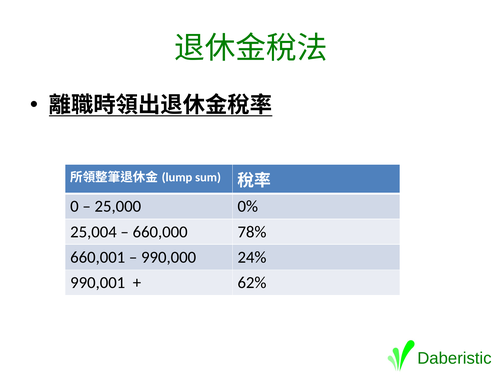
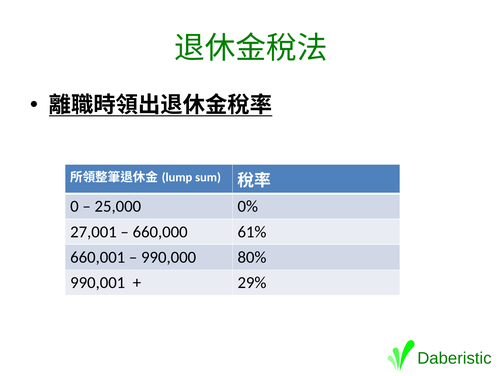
25,004: 25,004 -> 27,001
78%: 78% -> 61%
24%: 24% -> 80%
62%: 62% -> 29%
